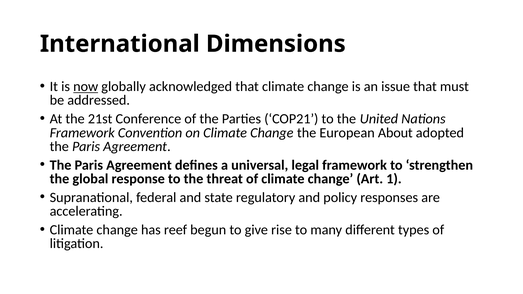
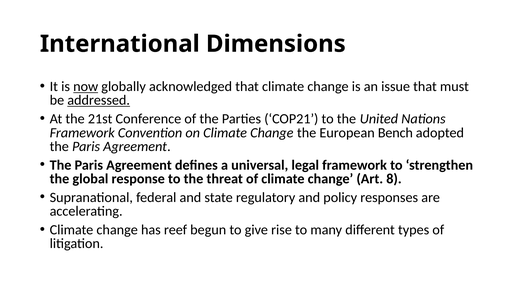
addressed underline: none -> present
About: About -> Bench
1: 1 -> 8
